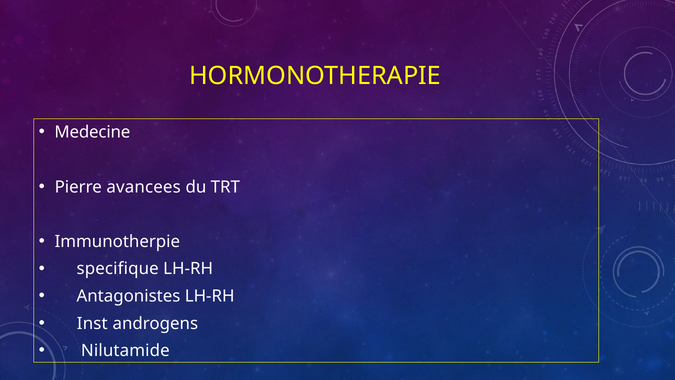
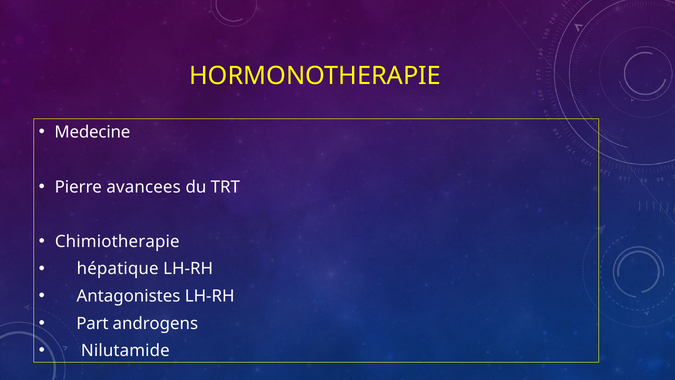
Immunotherpie: Immunotherpie -> Chimiotherapie
specifique: specifique -> hépatique
Inst: Inst -> Part
